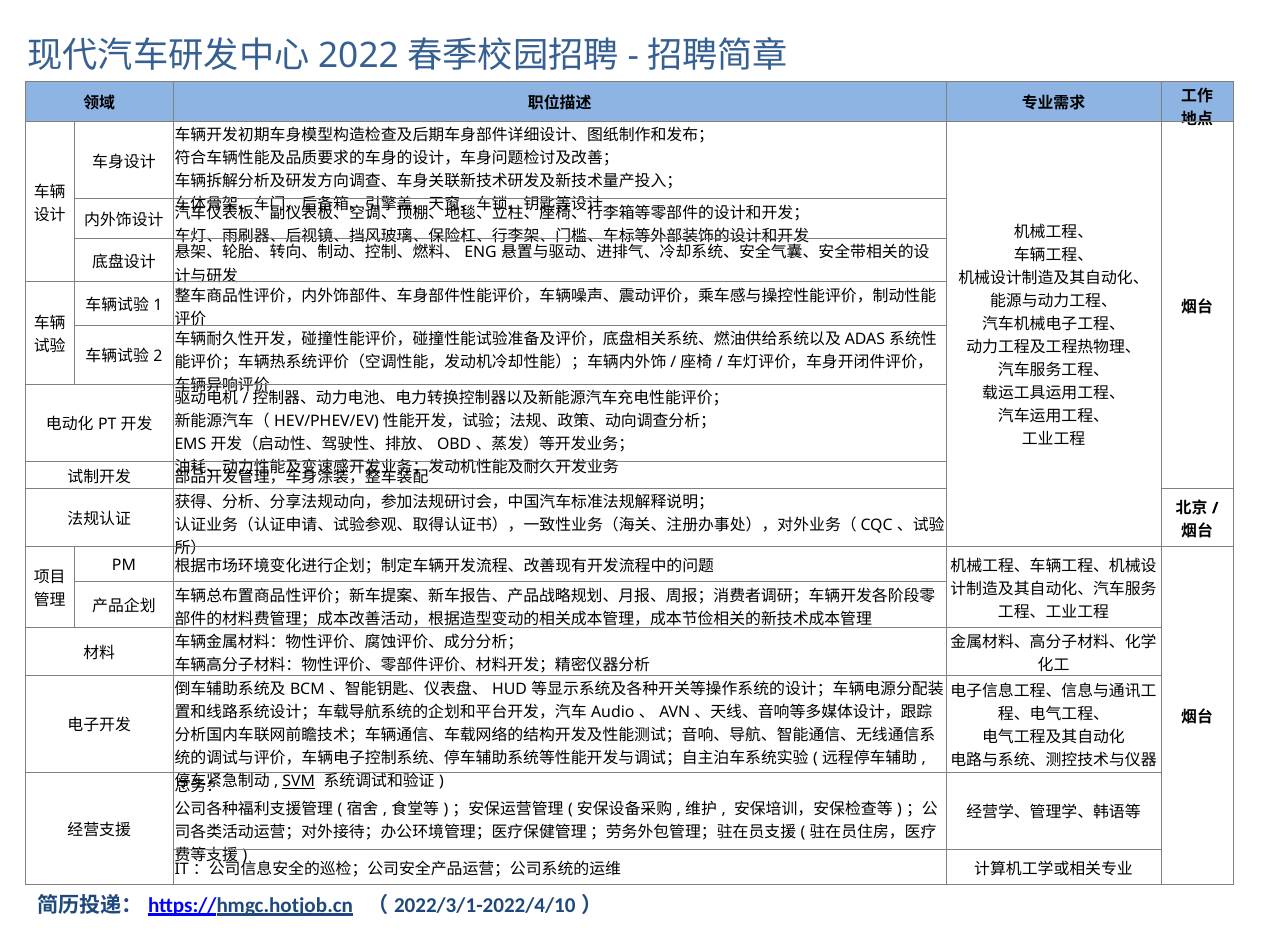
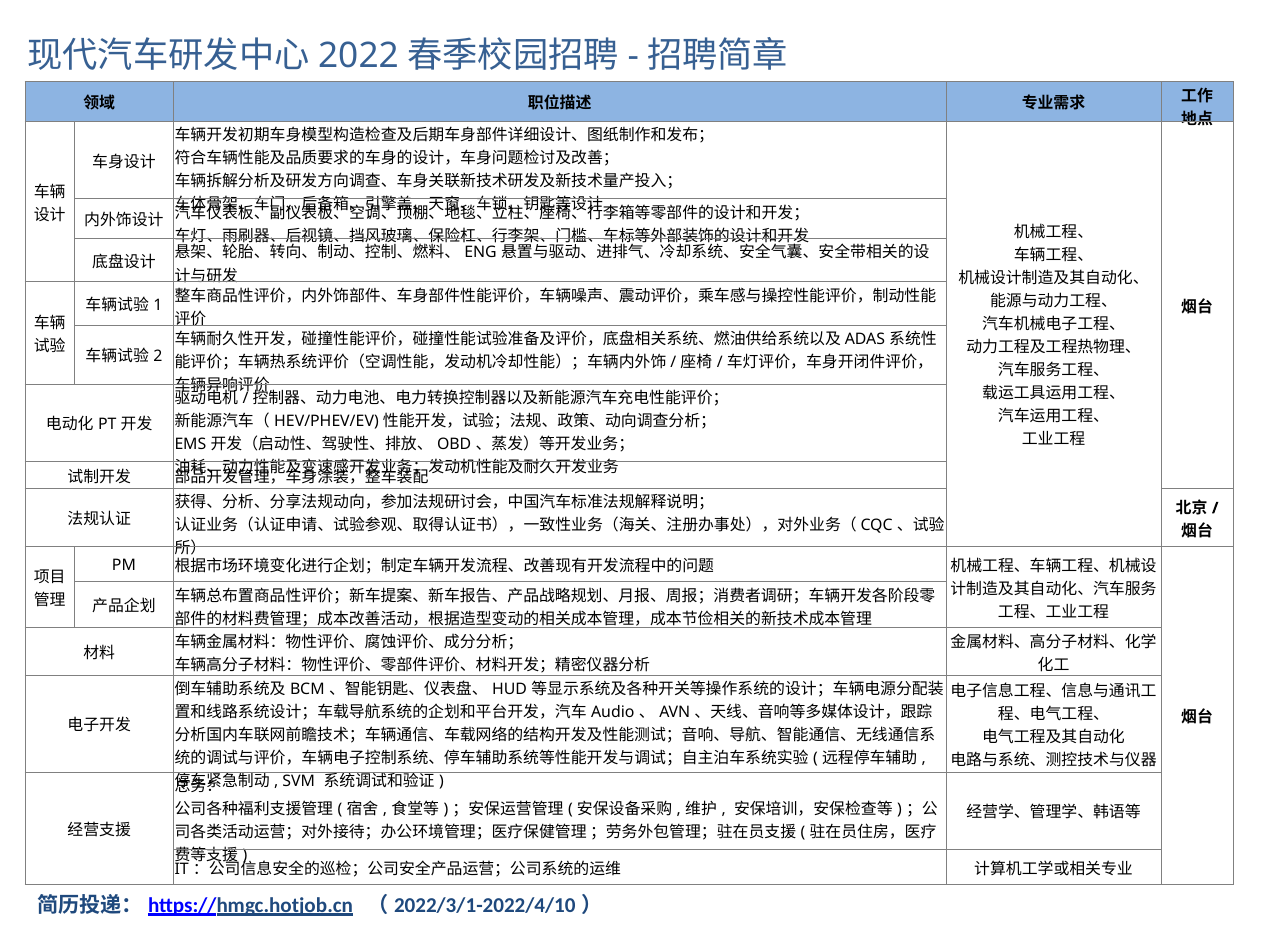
SVM underline: present -> none
